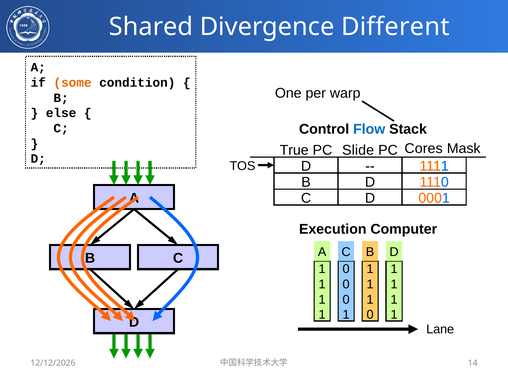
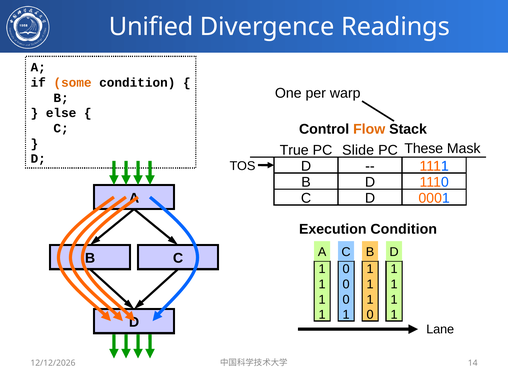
Shared: Shared -> Unified
Different: Different -> Readings
Flow colour: blue -> orange
Cores: Cores -> These
Execution Computer: Computer -> Condition
